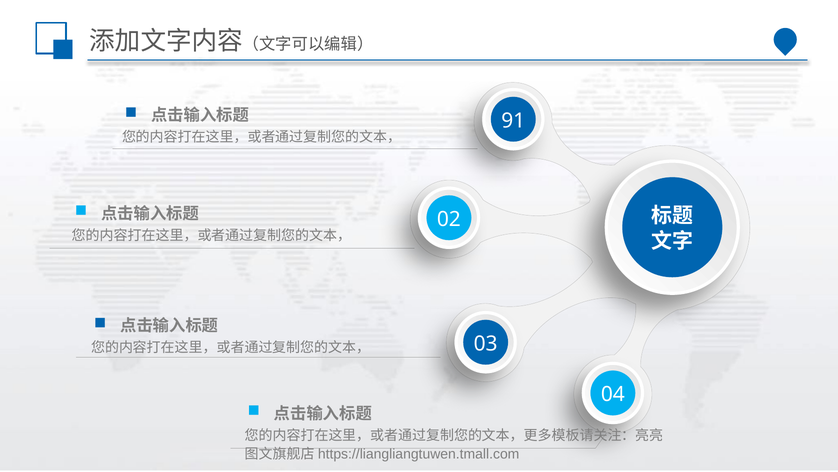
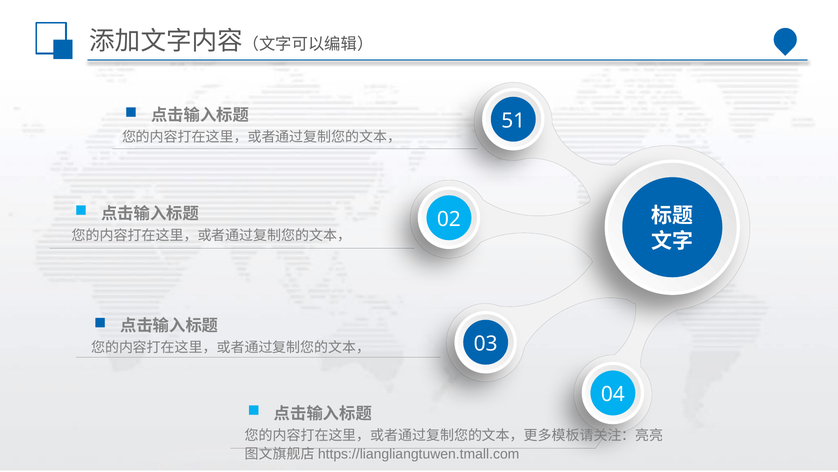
91: 91 -> 51
